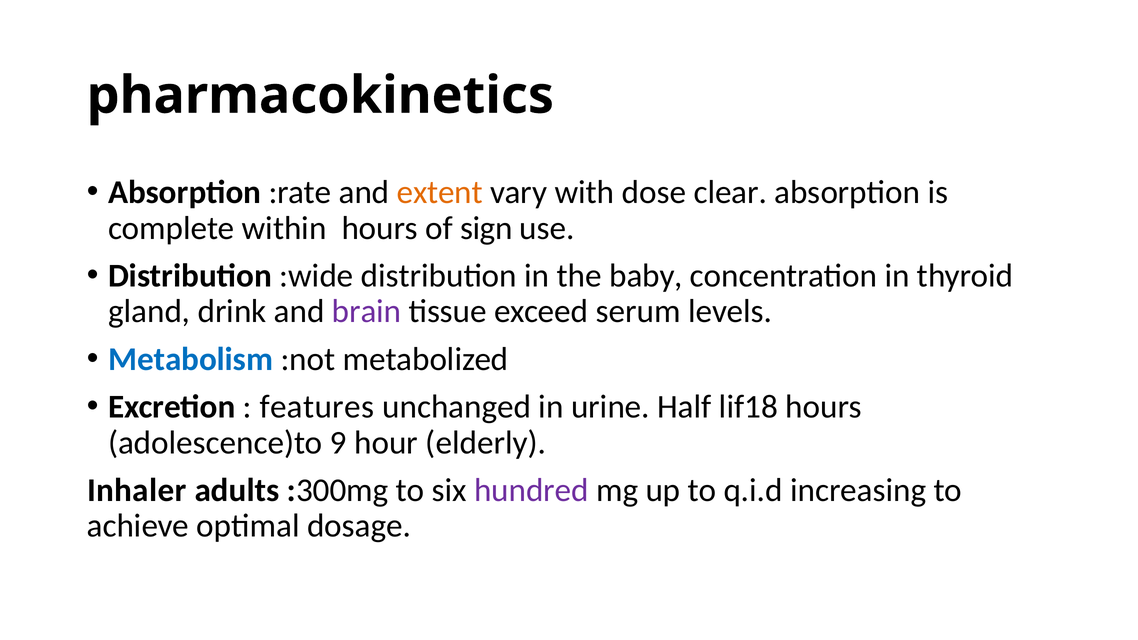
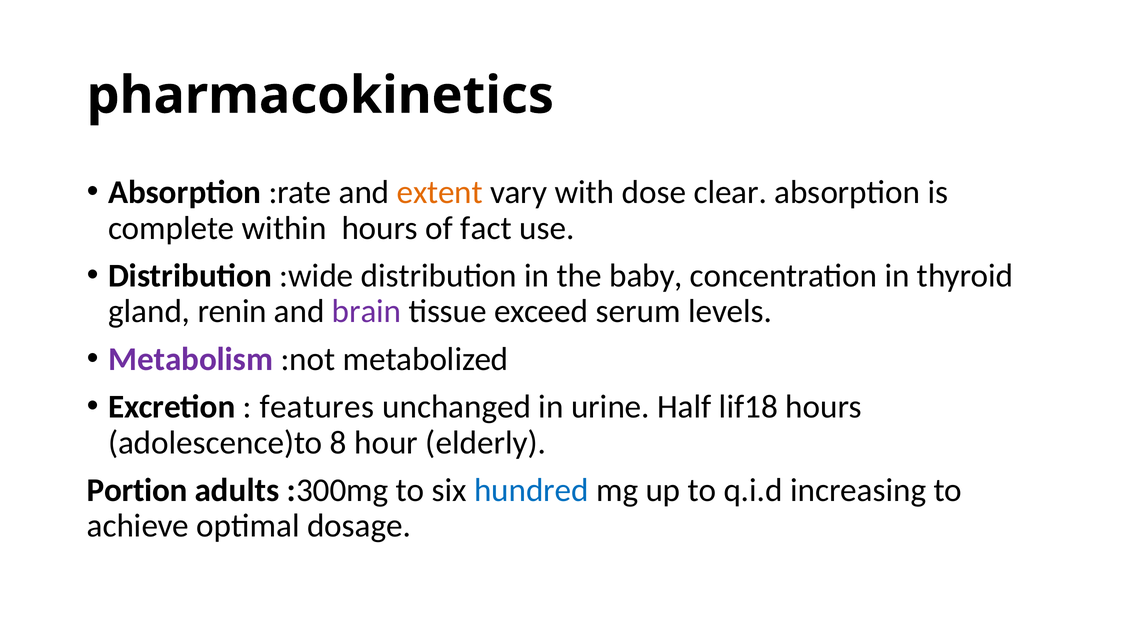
sign: sign -> fact
drink: drink -> renin
Metabolism colour: blue -> purple
9: 9 -> 8
Inhaler: Inhaler -> Portion
hundred colour: purple -> blue
